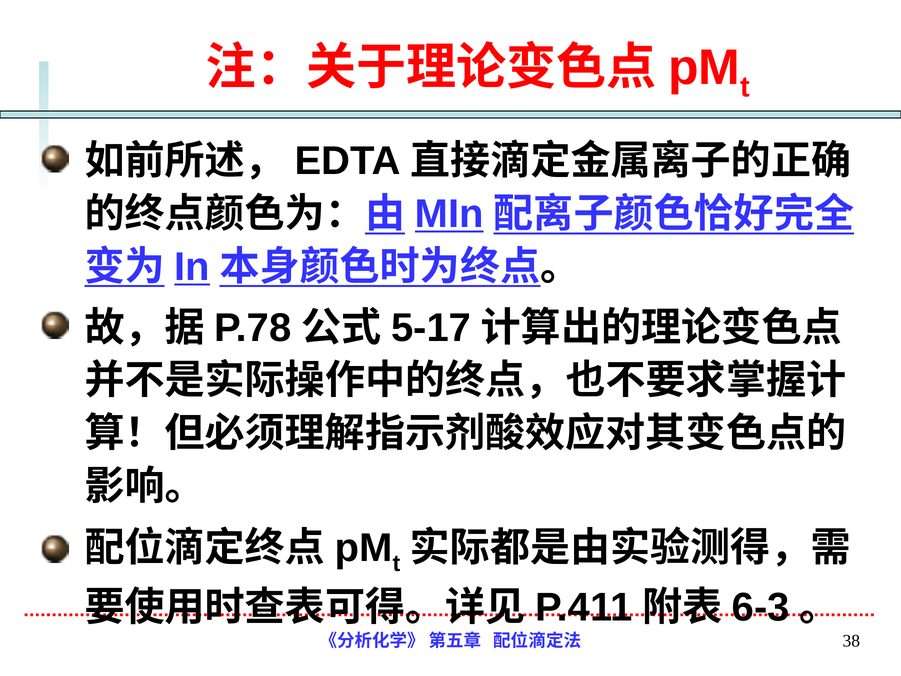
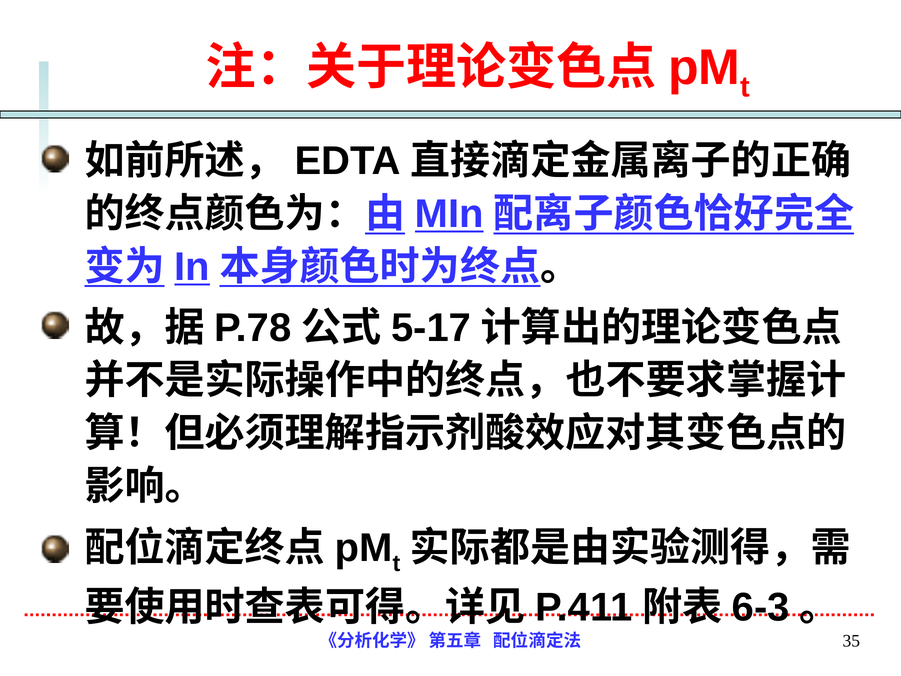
38: 38 -> 35
